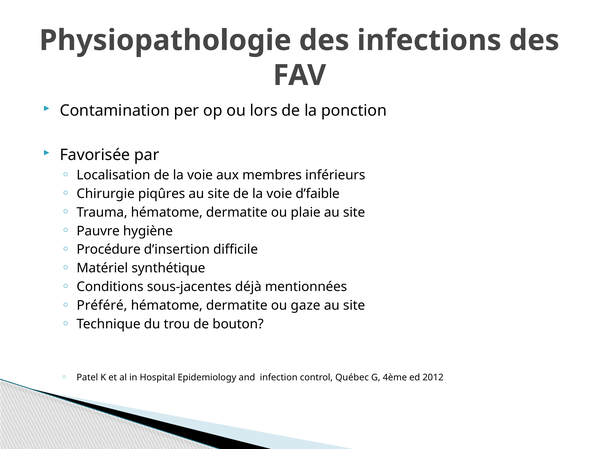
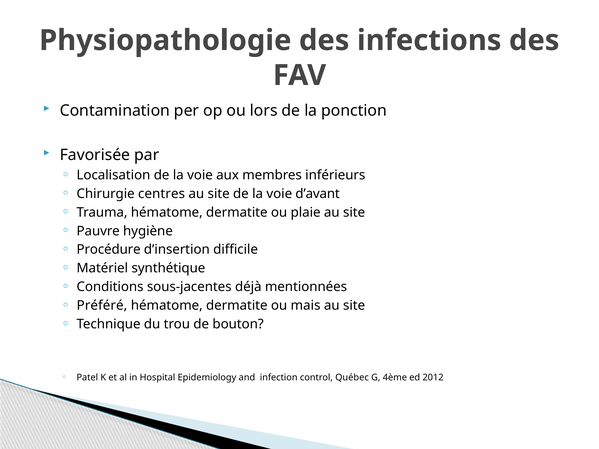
piqûres: piqûres -> centres
d’faible: d’faible -> d’avant
gaze: gaze -> mais
